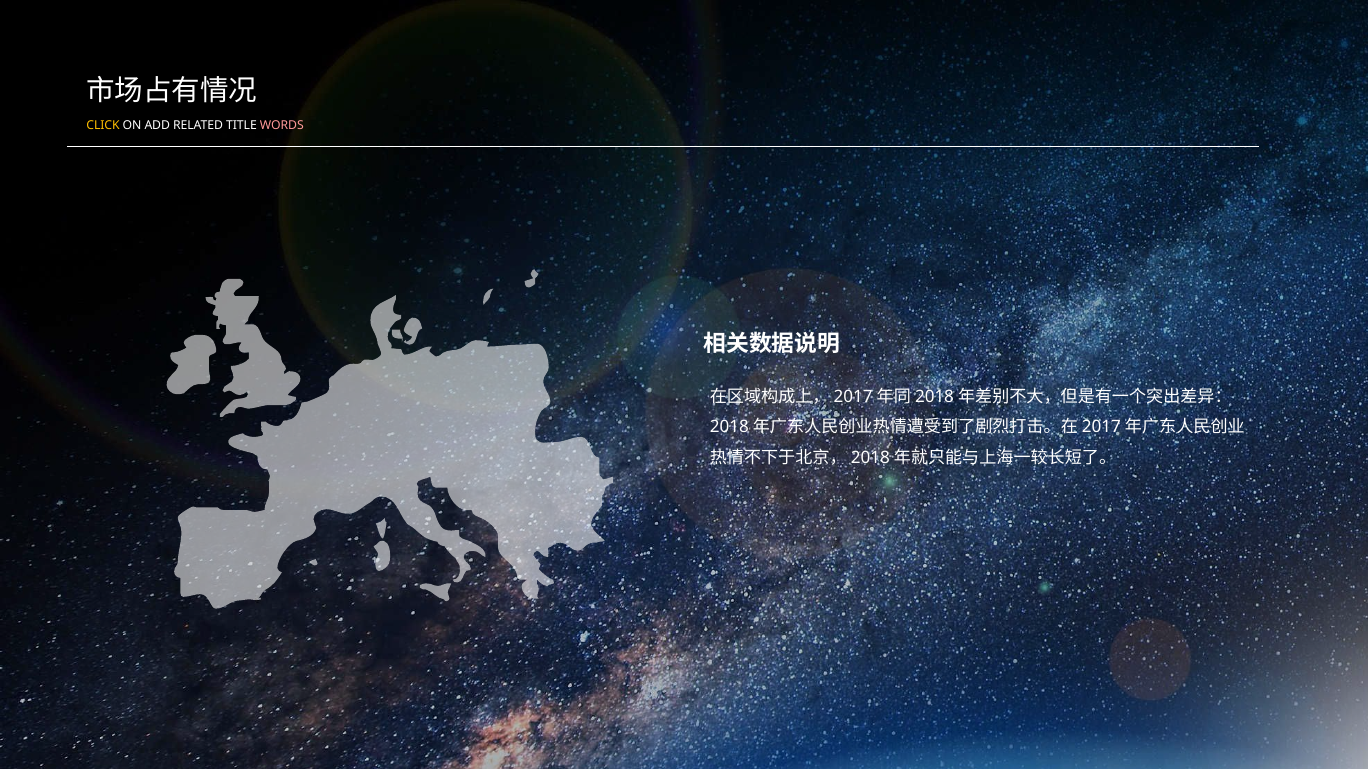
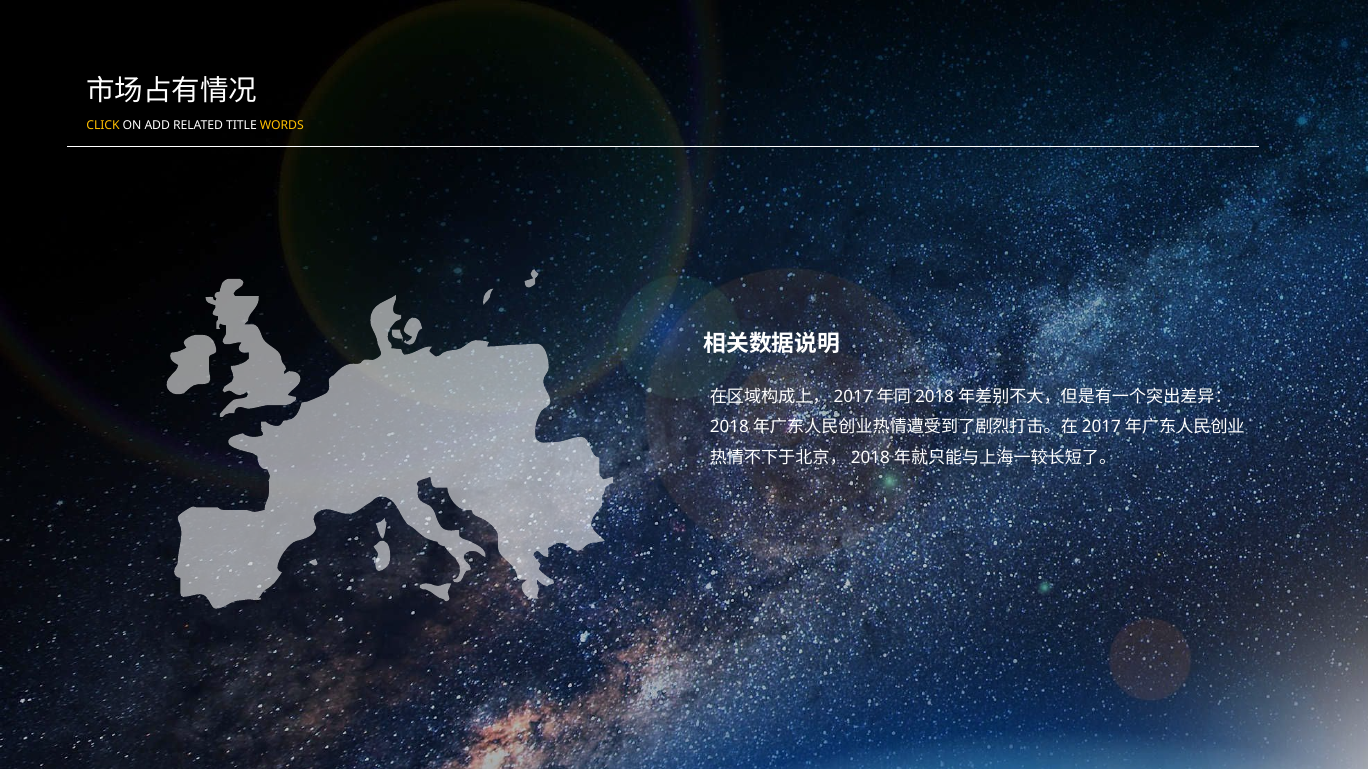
WORDS colour: pink -> yellow
